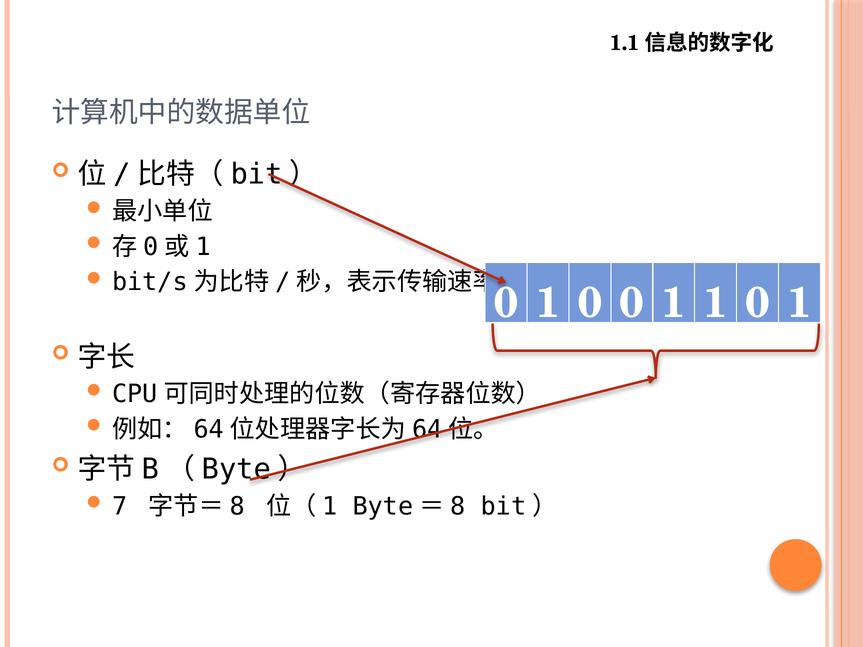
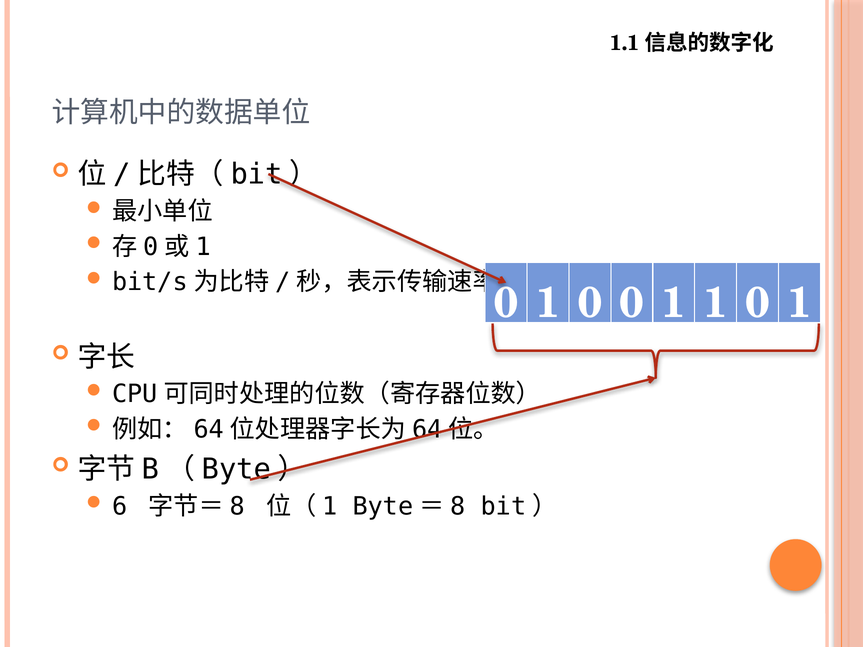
7: 7 -> 6
